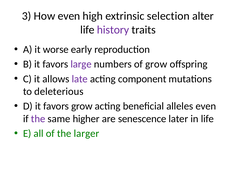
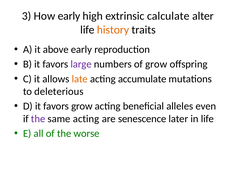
How even: even -> early
selection: selection -> calculate
history colour: purple -> orange
worse: worse -> above
late colour: purple -> orange
component: component -> accumulate
same higher: higher -> acting
larger: larger -> worse
